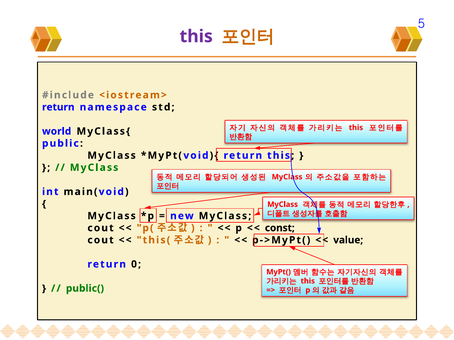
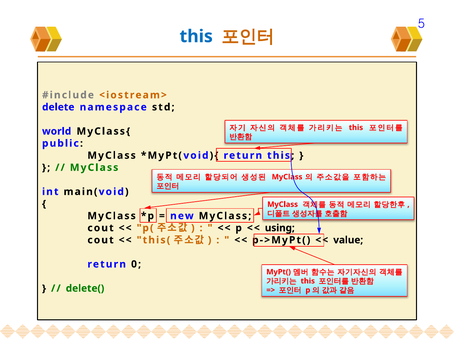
this at (196, 36) colour: purple -> blue
return at (58, 107): return -> delete
const: const -> using
public(: public( -> delete(
